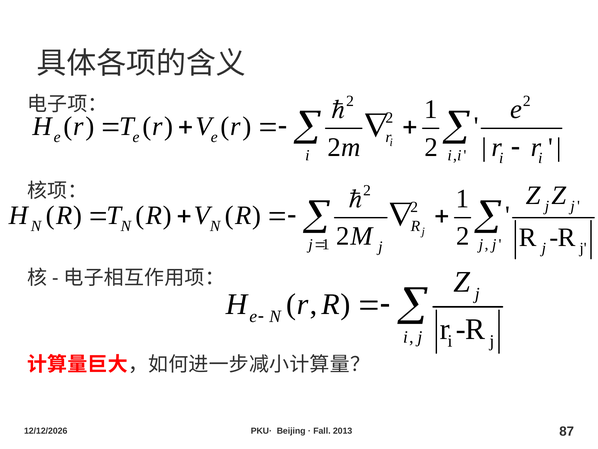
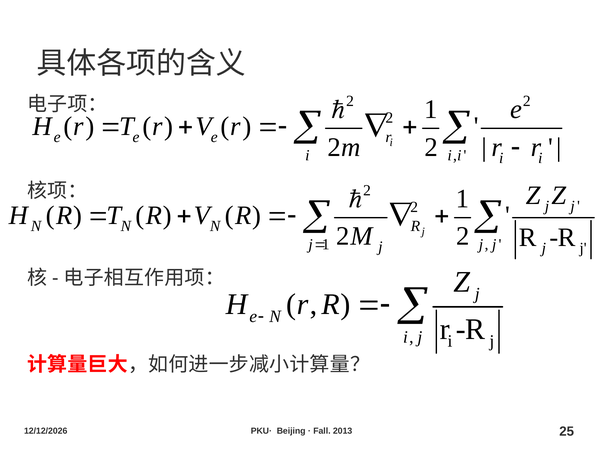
87: 87 -> 25
